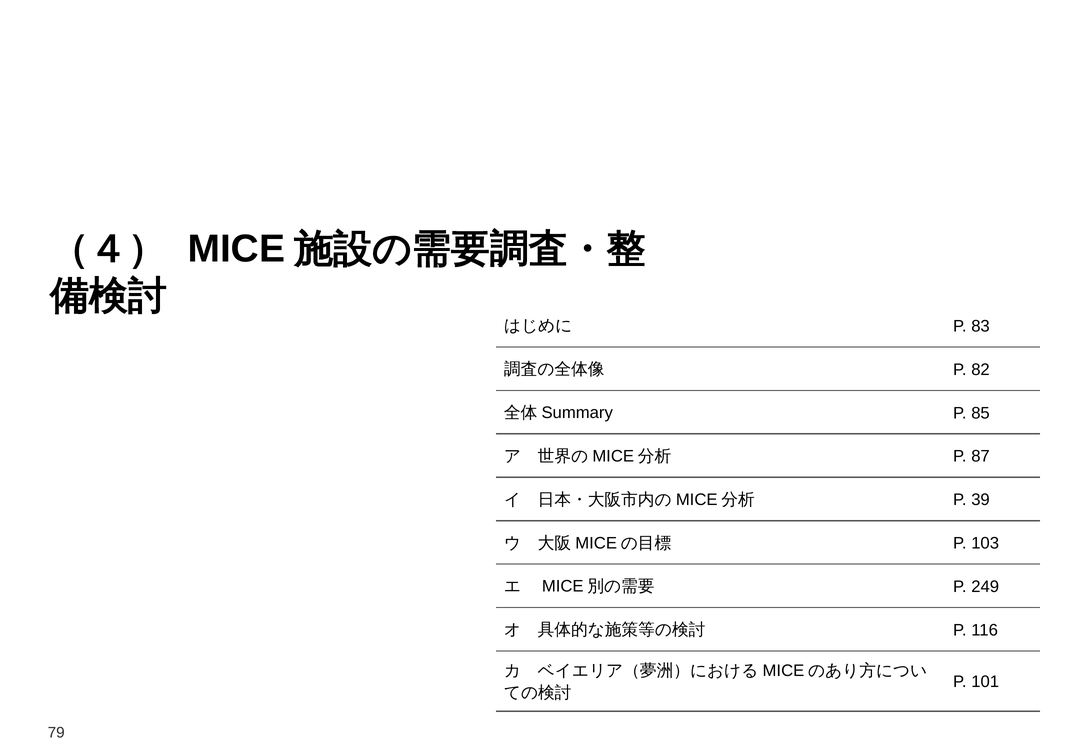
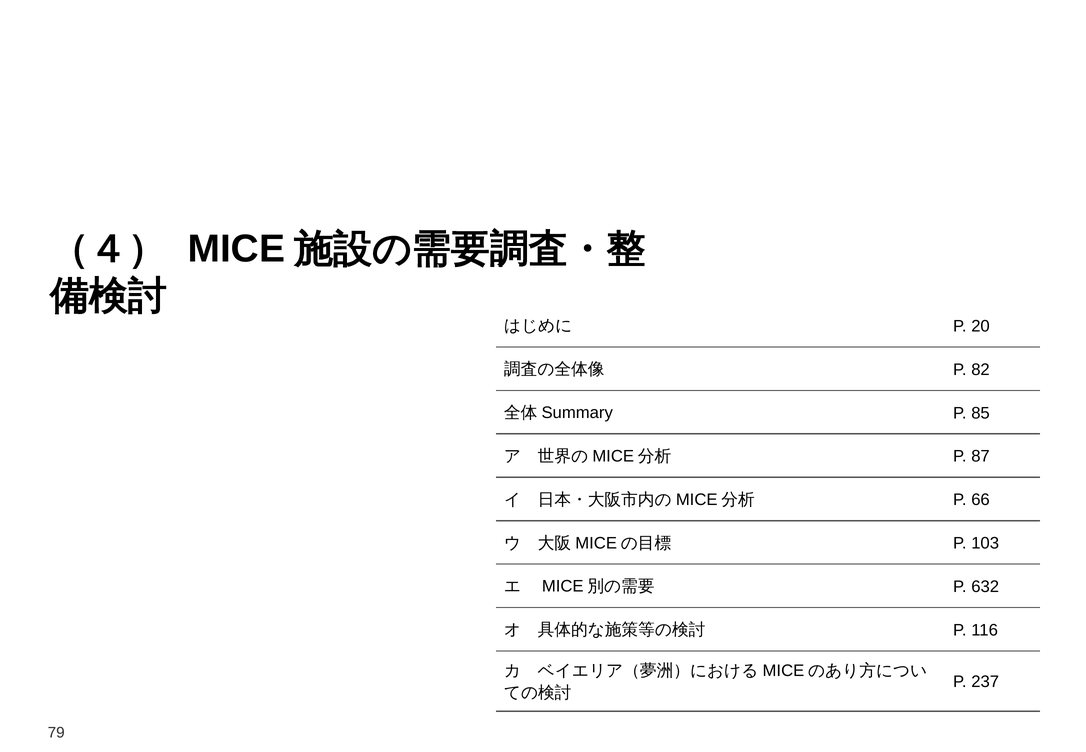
83: 83 -> 20
39: 39 -> 66
249: 249 -> 632
101: 101 -> 237
